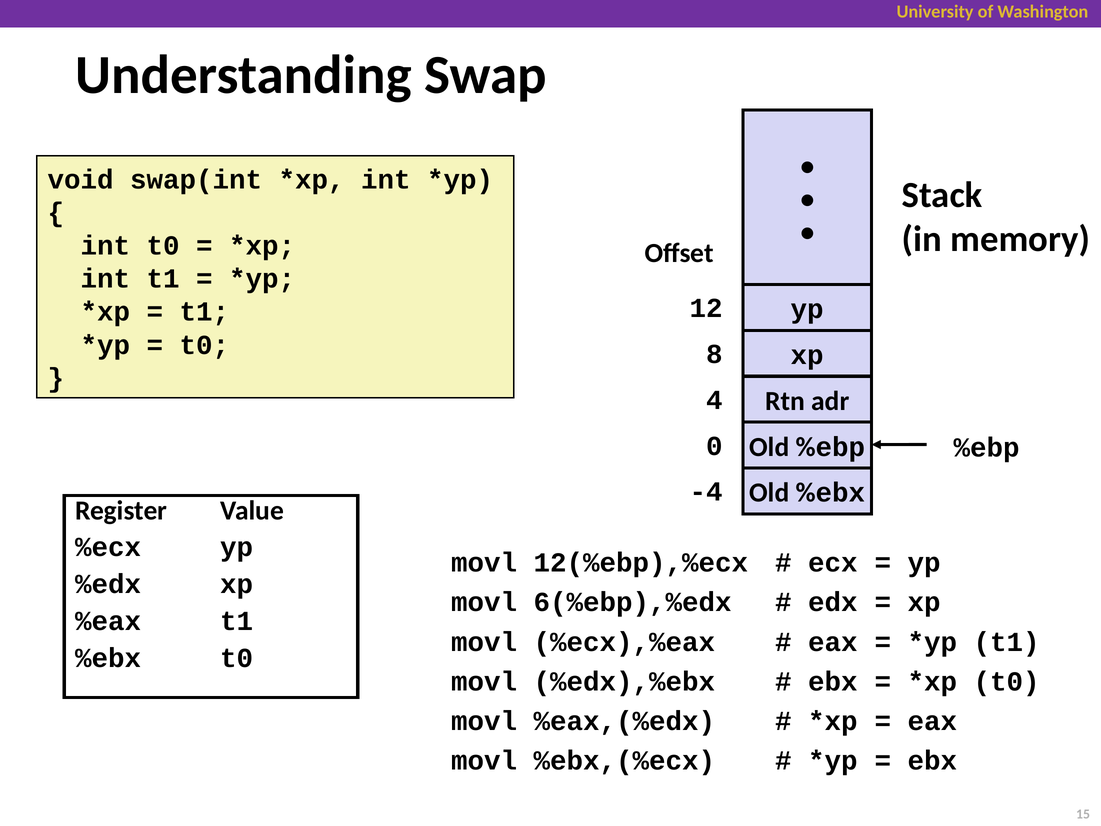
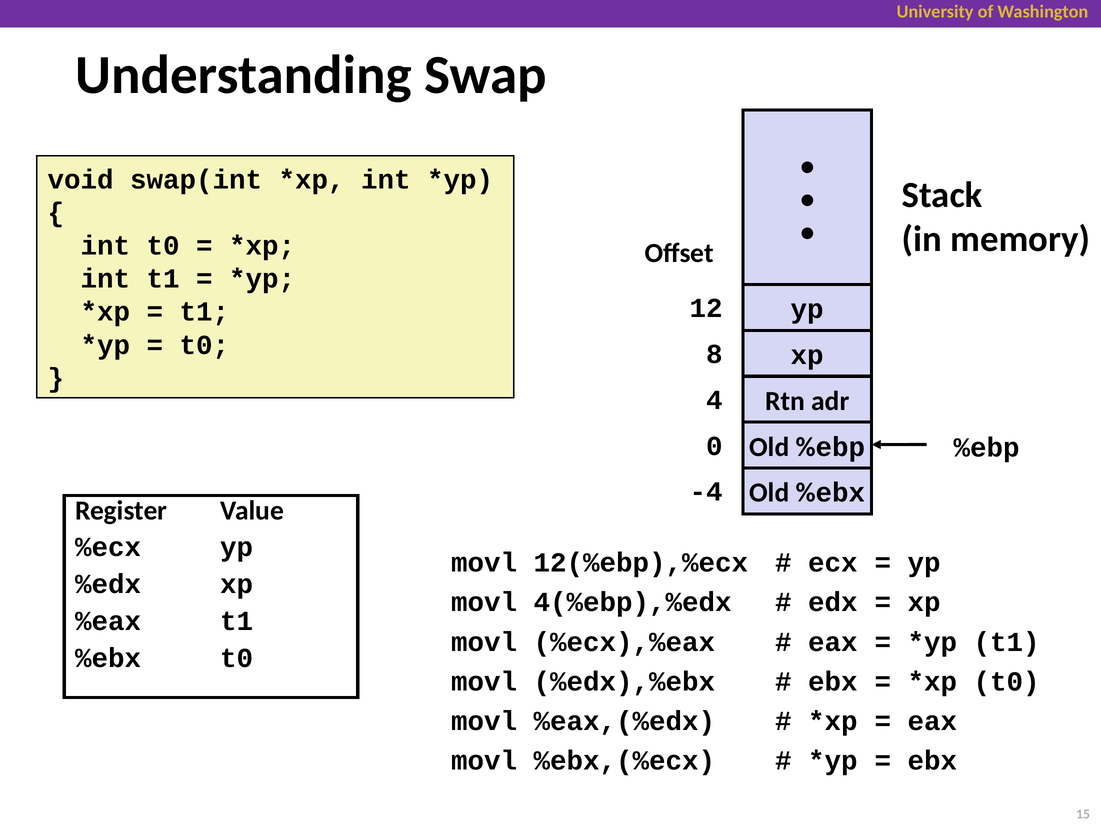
6(%ebp),%edx: 6(%ebp),%edx -> 4(%ebp),%edx
